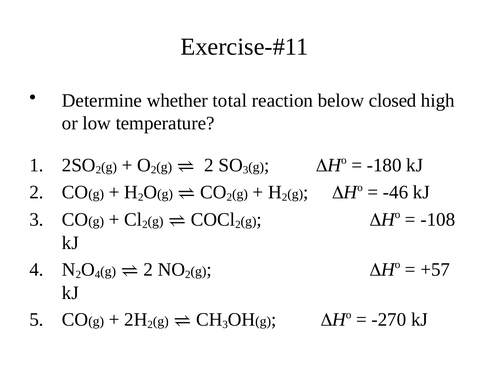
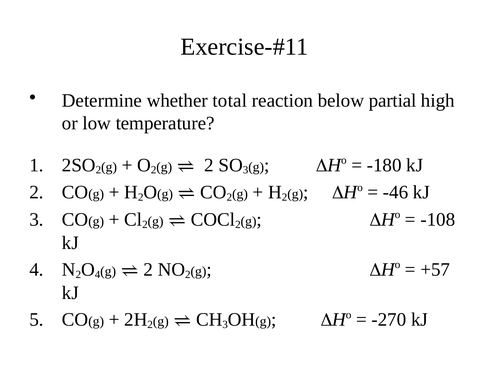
closed: closed -> partial
